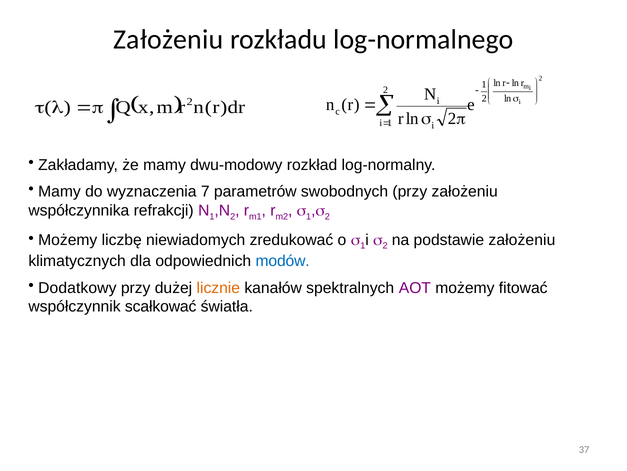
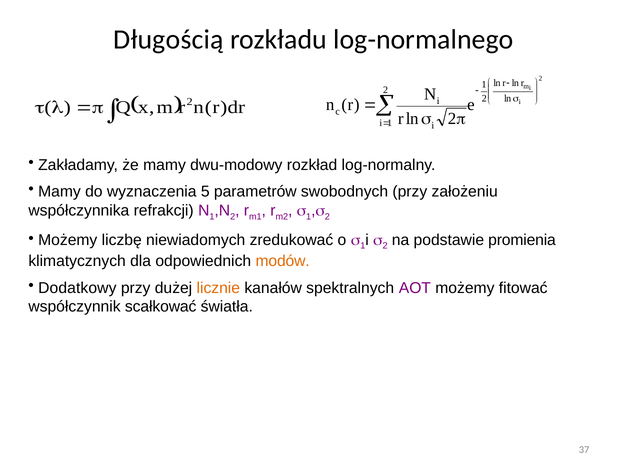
Założeniu at (168, 40): Założeniu -> Długością
7: 7 -> 5
podstawie założeniu: założeniu -> promienia
modów colour: blue -> orange
